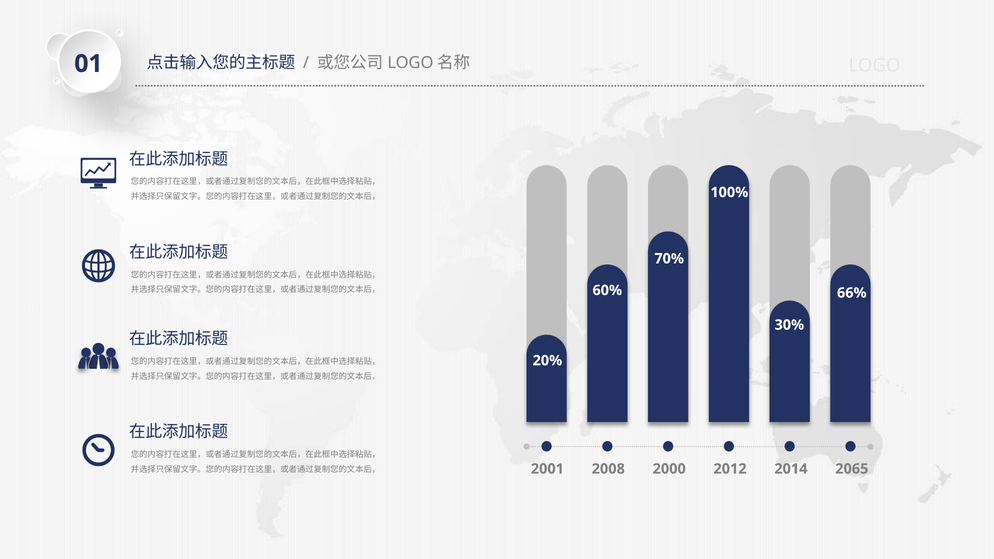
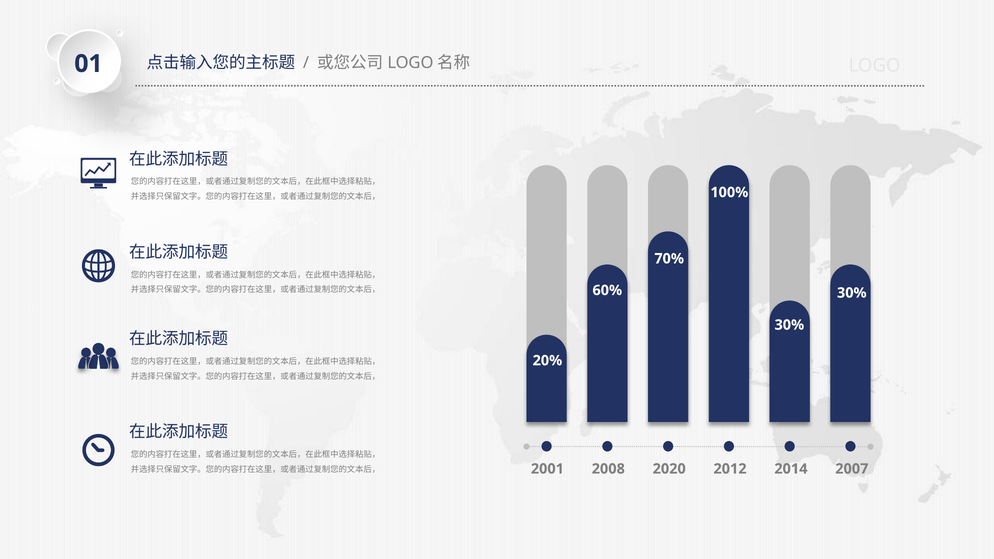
66% at (852, 293): 66% -> 30%
2000: 2000 -> 2020
2065: 2065 -> 2007
